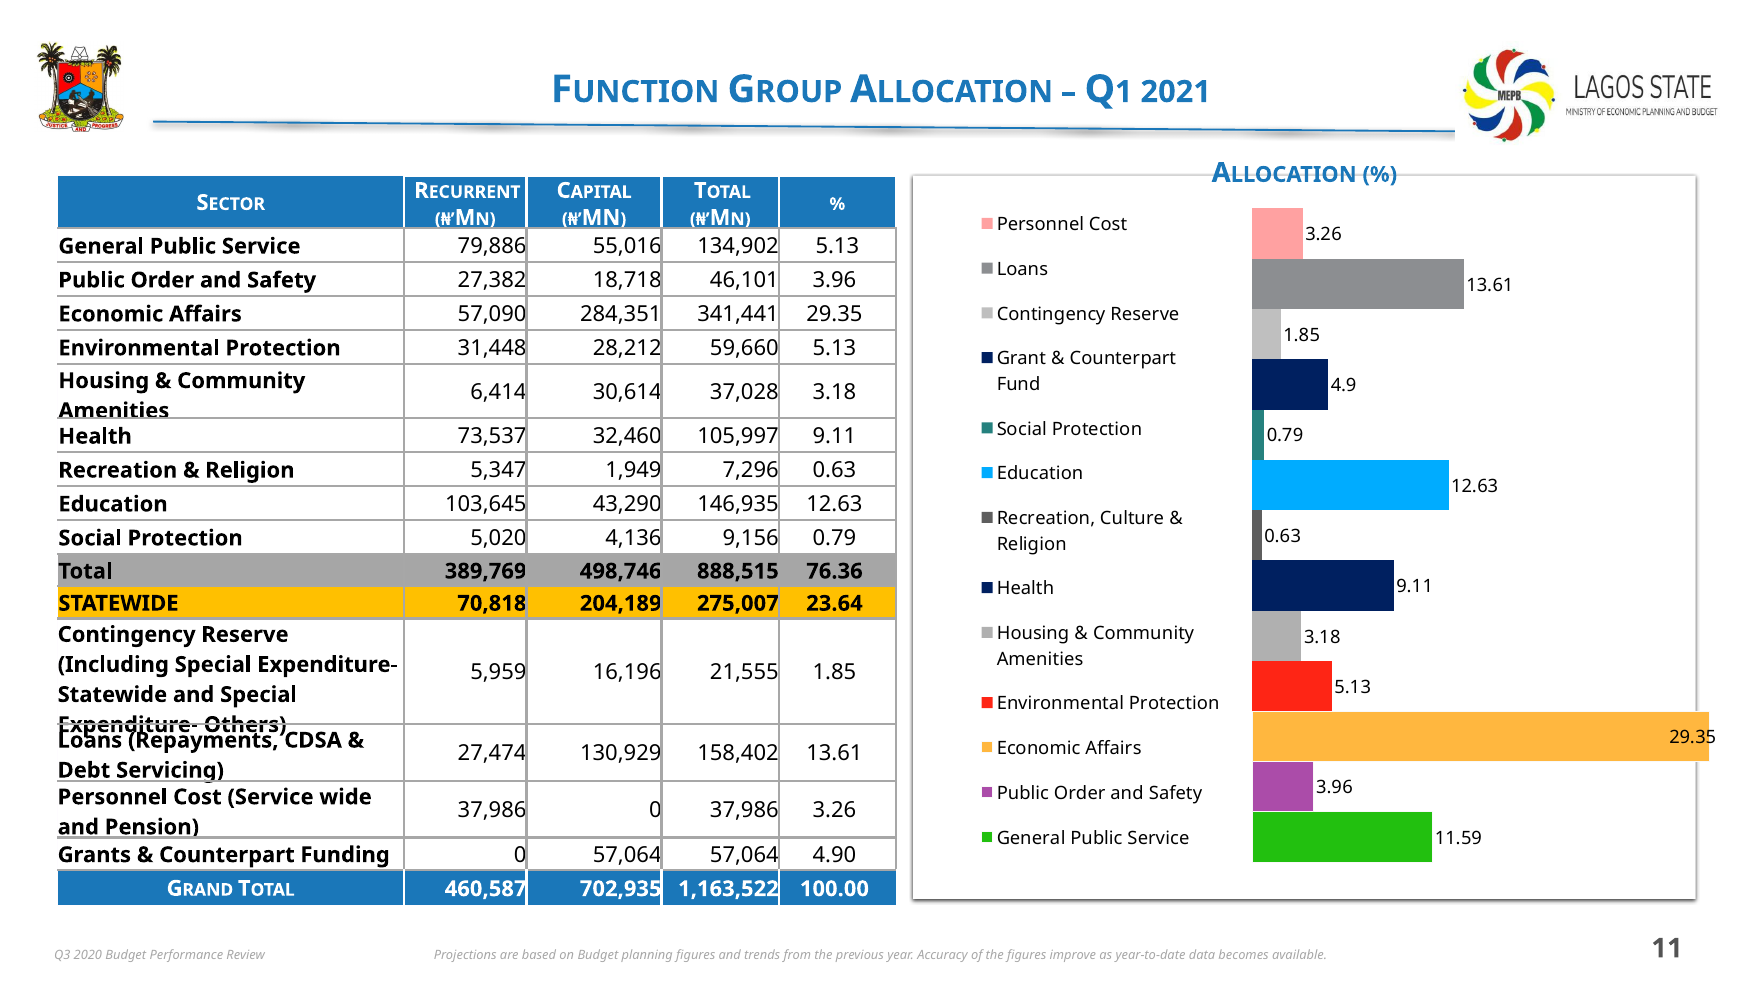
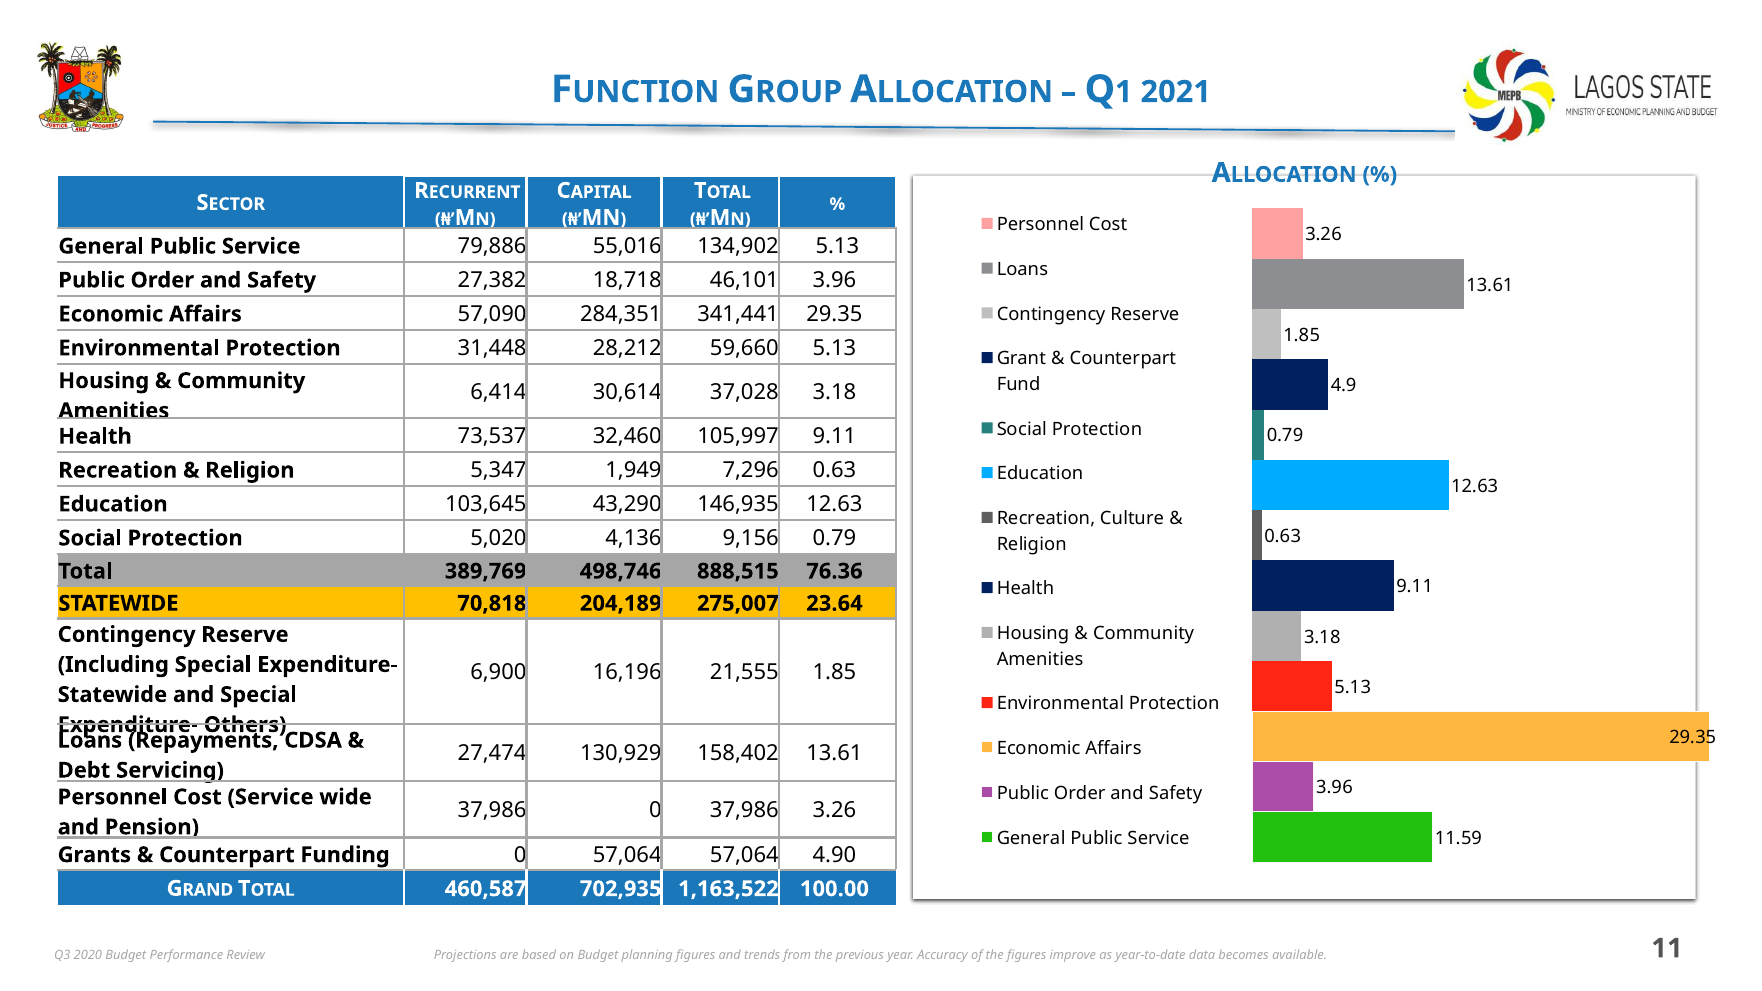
5,959: 5,959 -> 6,900
